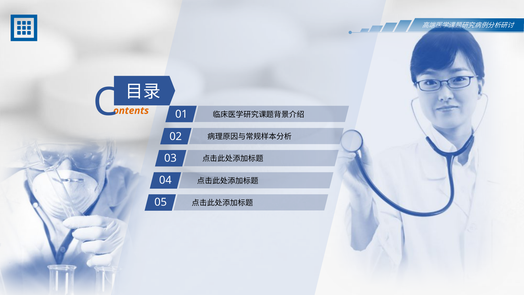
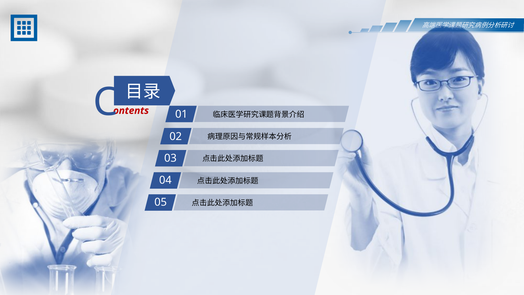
ontents colour: orange -> red
